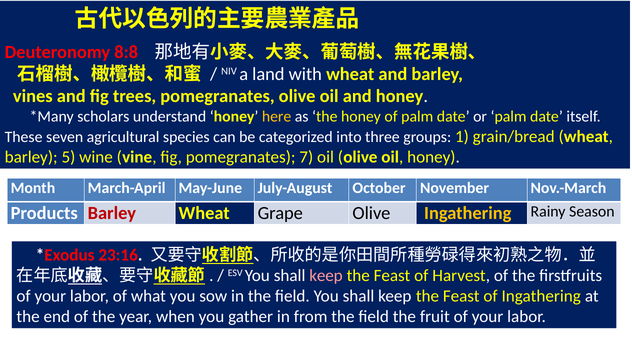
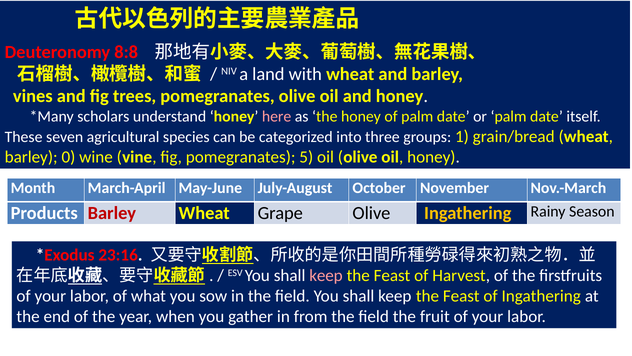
here colour: yellow -> pink
5: 5 -> 0
7: 7 -> 5
